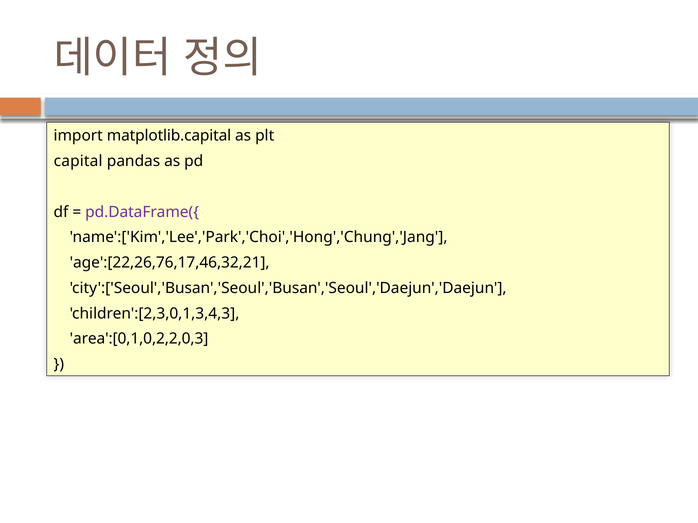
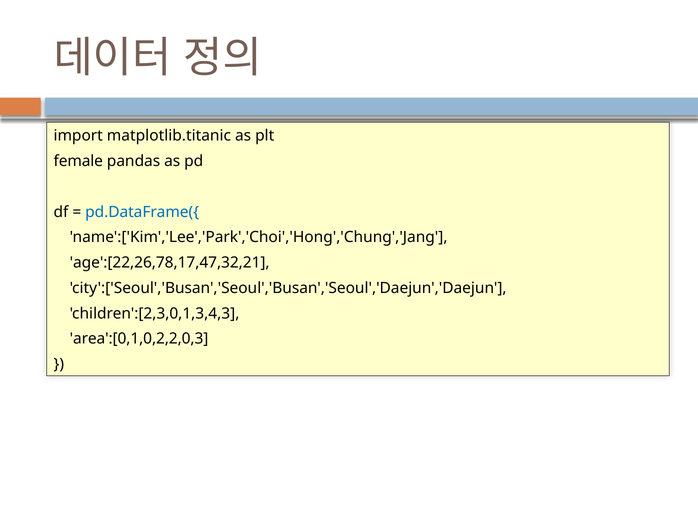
matplotlib.capital: matplotlib.capital -> matplotlib.titanic
capital: capital -> female
pd.DataFrame({ colour: purple -> blue
age':[22,26,76,17,46,32,21: age':[22,26,76,17,46,32,21 -> age':[22,26,78,17,47,32,21
